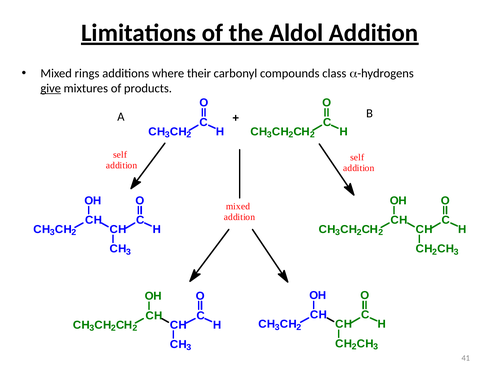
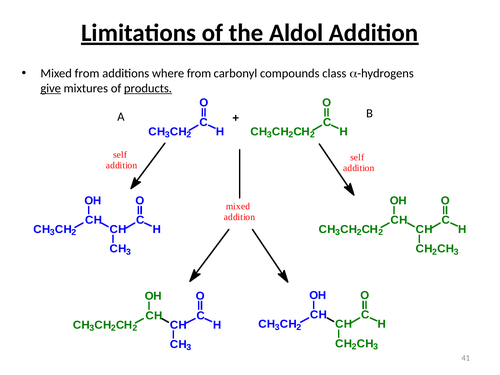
Mixed rings: rings -> from
where their: their -> from
products underline: none -> present
